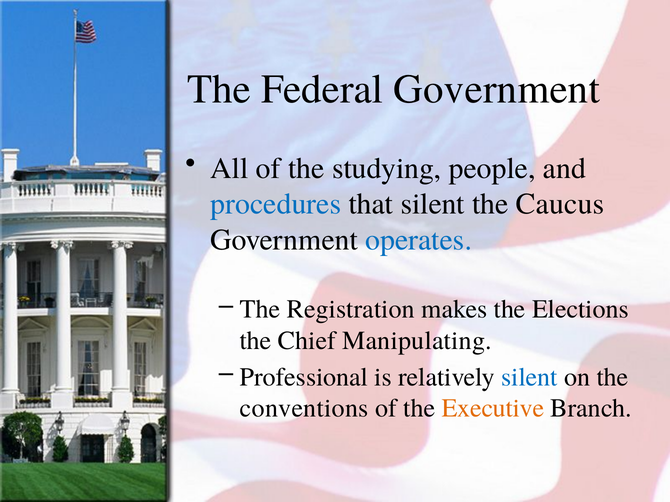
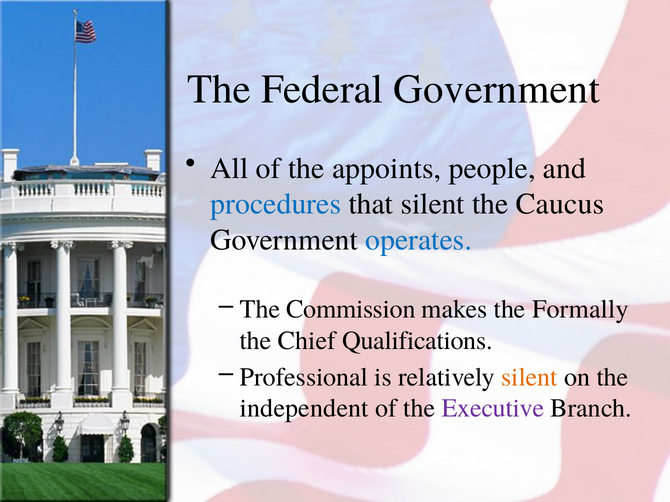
studying: studying -> appoints
Registration: Registration -> Commission
Elections: Elections -> Formally
Manipulating: Manipulating -> Qualifications
silent at (529, 377) colour: blue -> orange
conventions: conventions -> independent
Executive colour: orange -> purple
